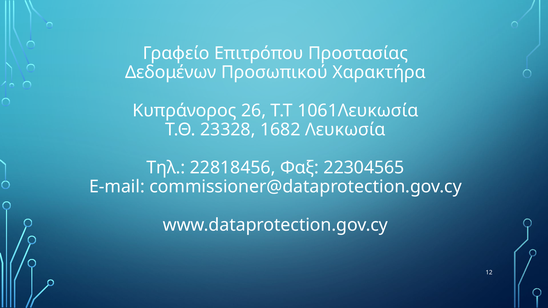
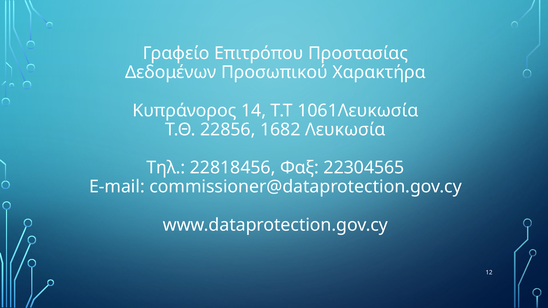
26: 26 -> 14
23328: 23328 -> 22856
